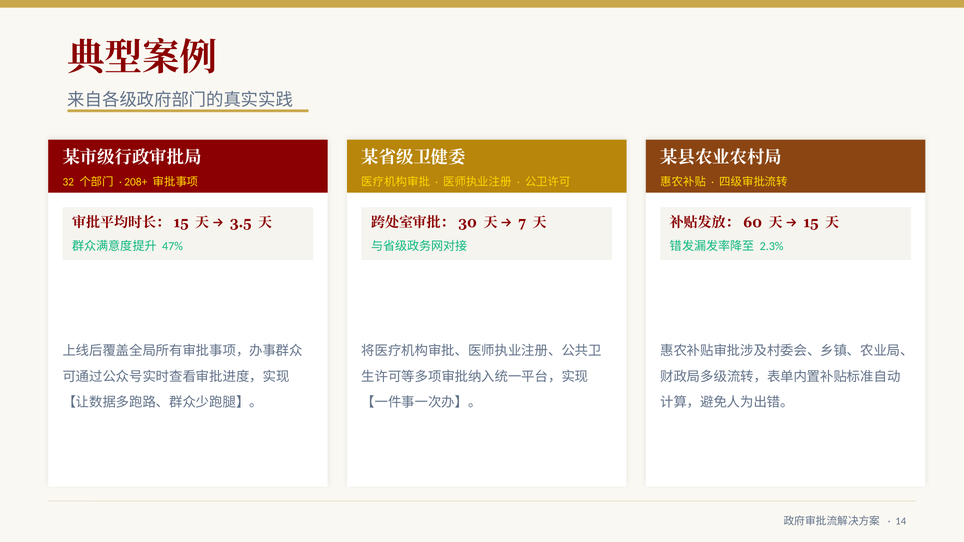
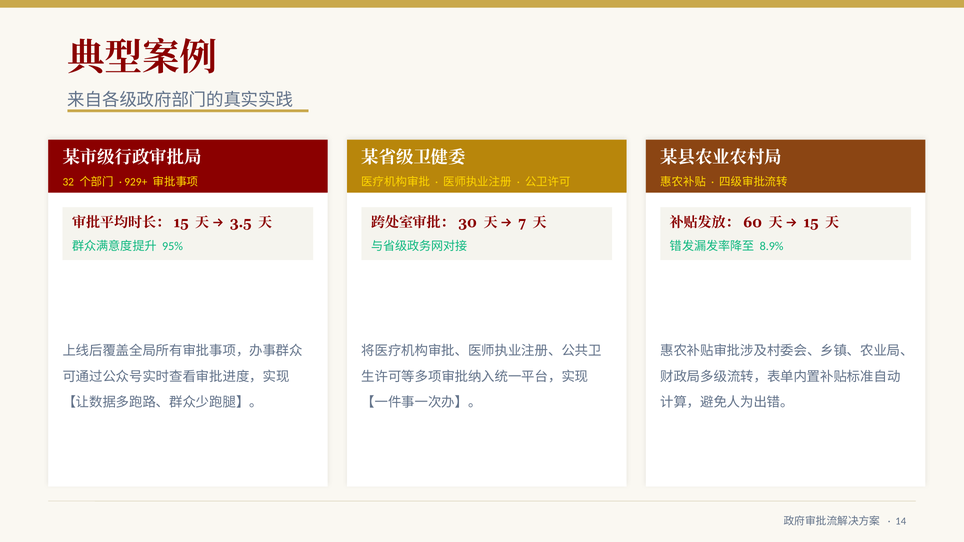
208+: 208+ -> 929+
47%: 47% -> 95%
2.3%: 2.3% -> 8.9%
